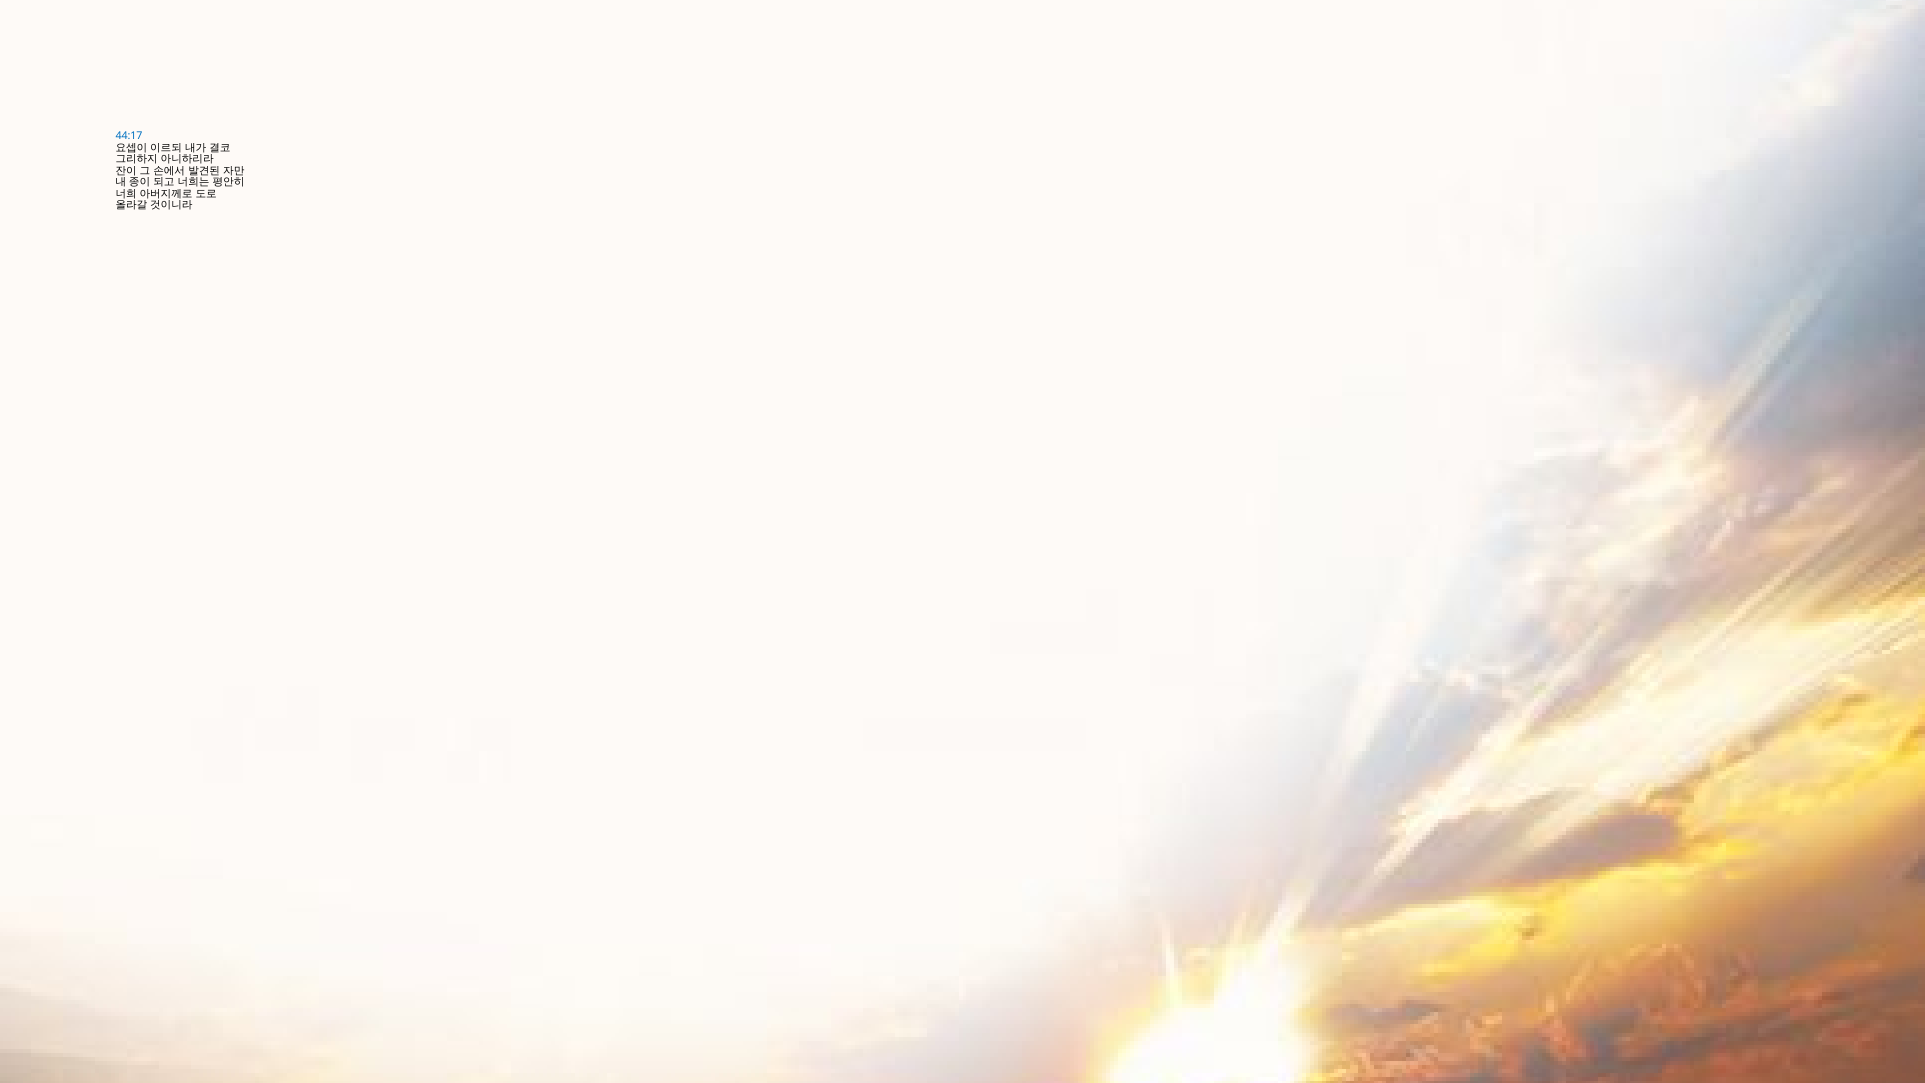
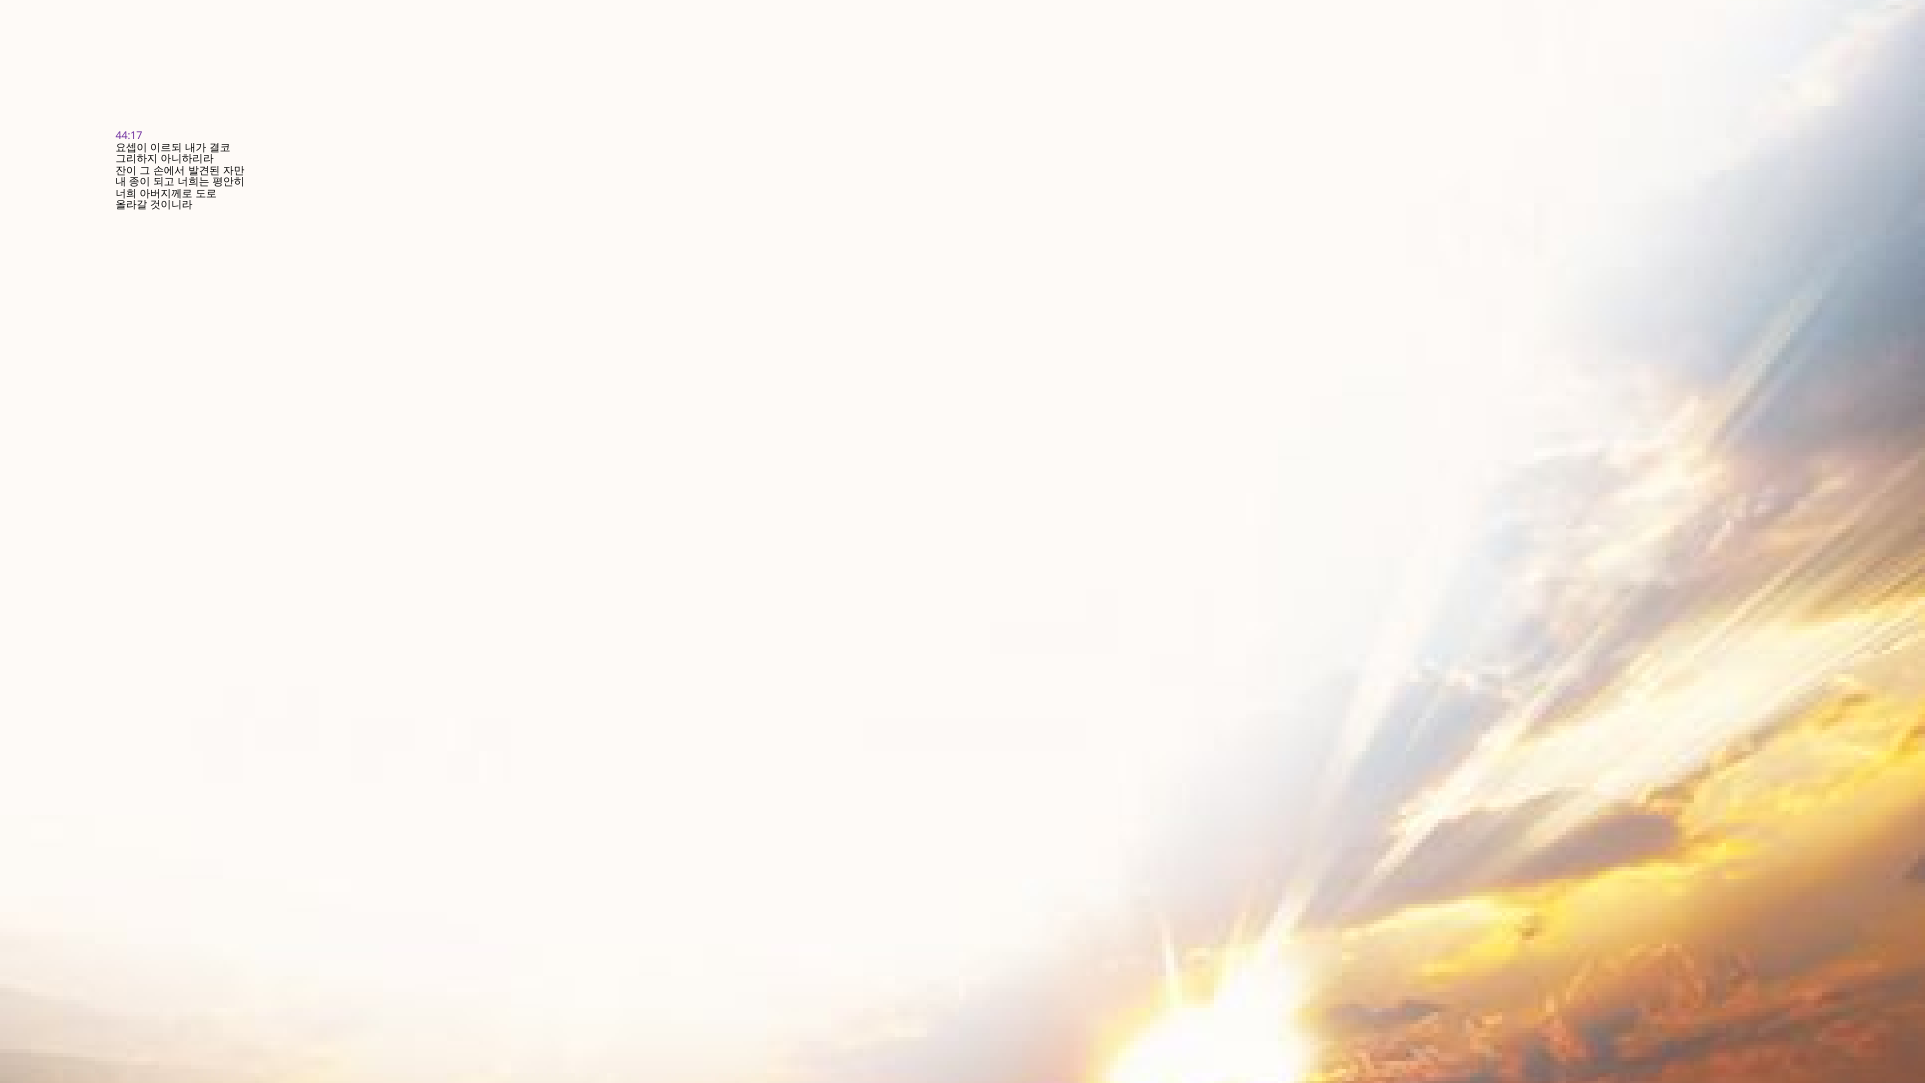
44:17 colour: blue -> purple
